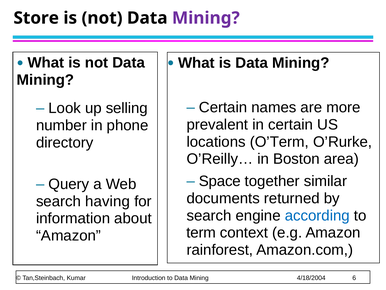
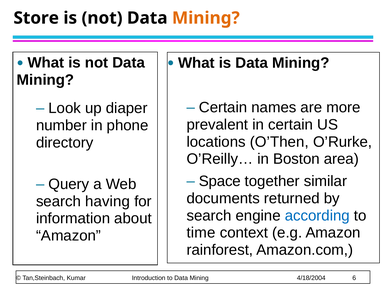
Mining at (206, 18) colour: purple -> orange
selling: selling -> diaper
O’Term: O’Term -> O’Then
term: term -> time
